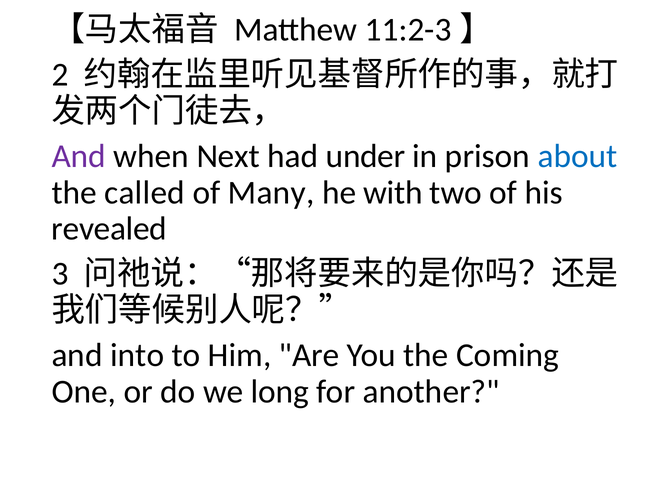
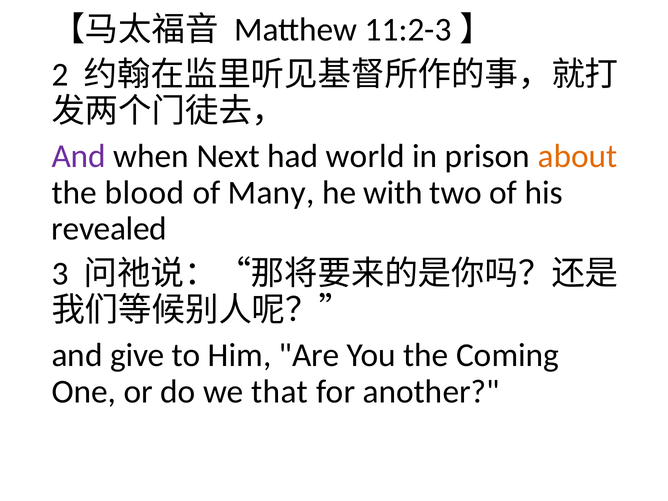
under: under -> world
about colour: blue -> orange
called: called -> blood
into: into -> give
long: long -> that
